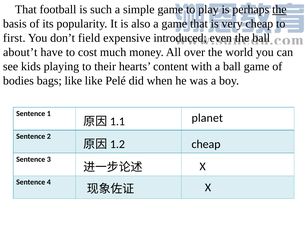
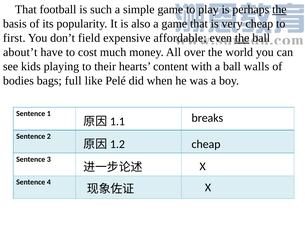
introduced: introduced -> affordable
the at (242, 38) underline: none -> present
ball game: game -> walls
bags like: like -> full
planet: planet -> breaks
